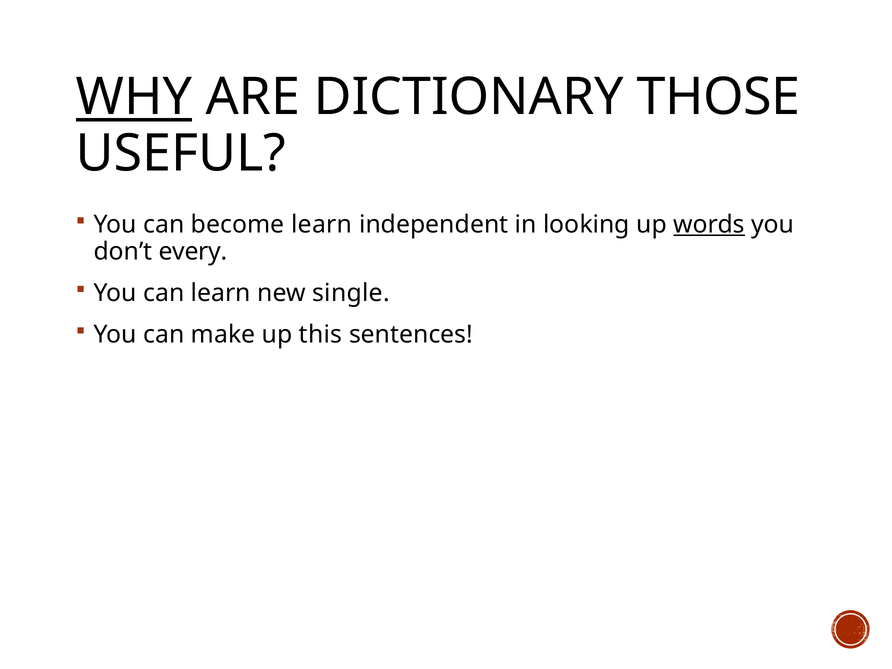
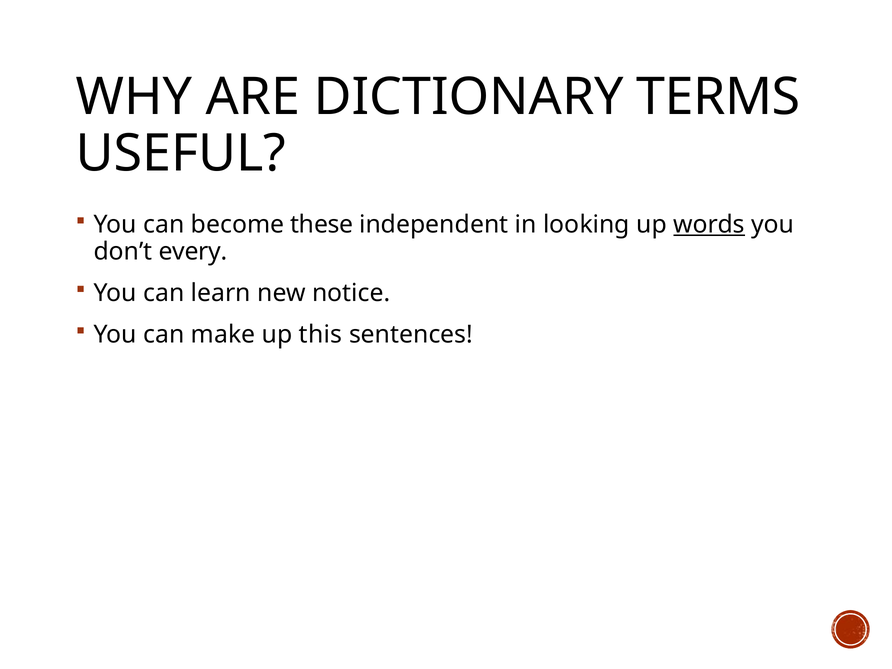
WHY underline: present -> none
THOSE: THOSE -> TERMS
become learn: learn -> these
single: single -> notice
